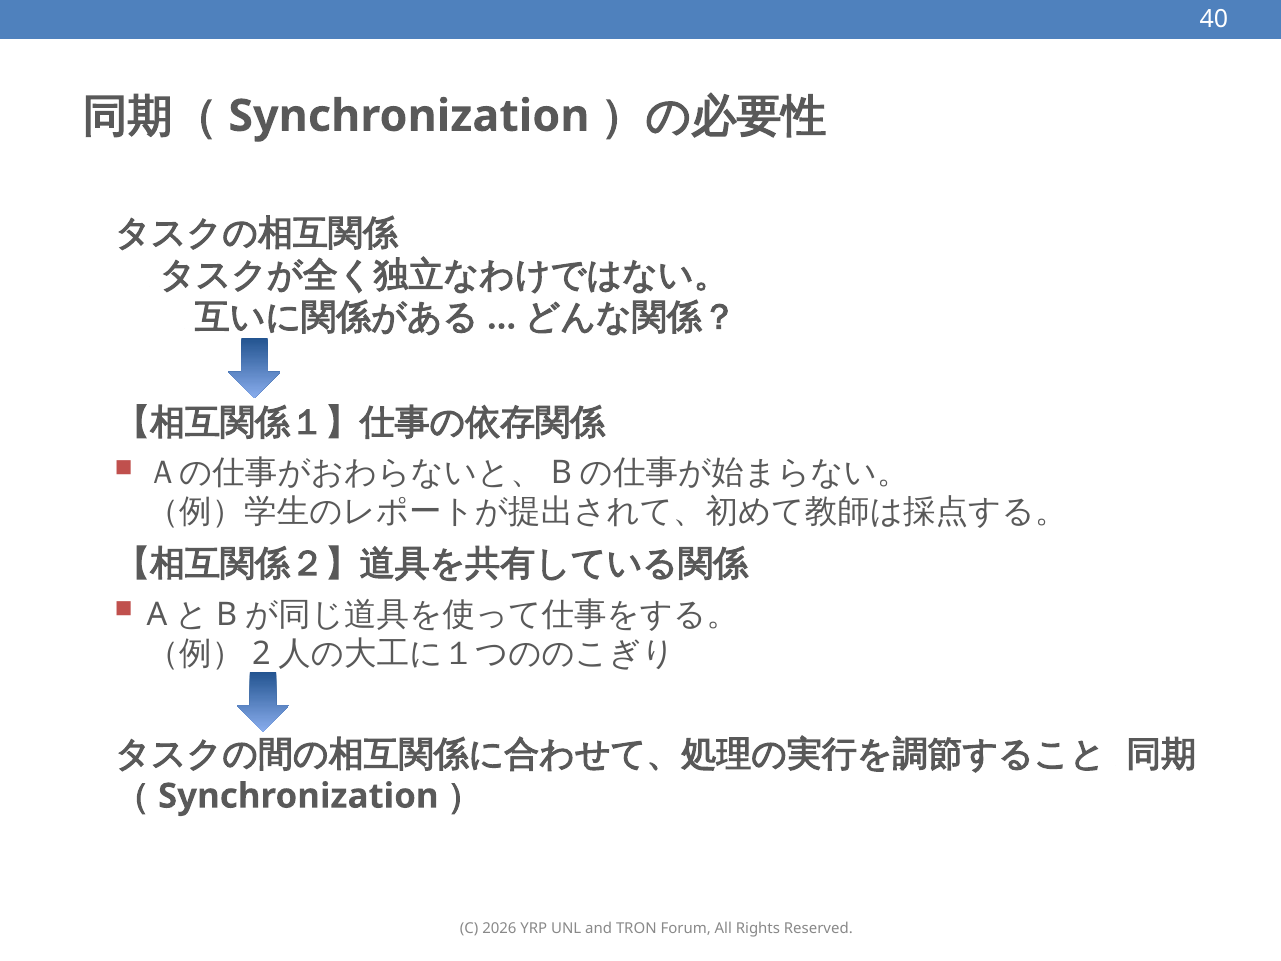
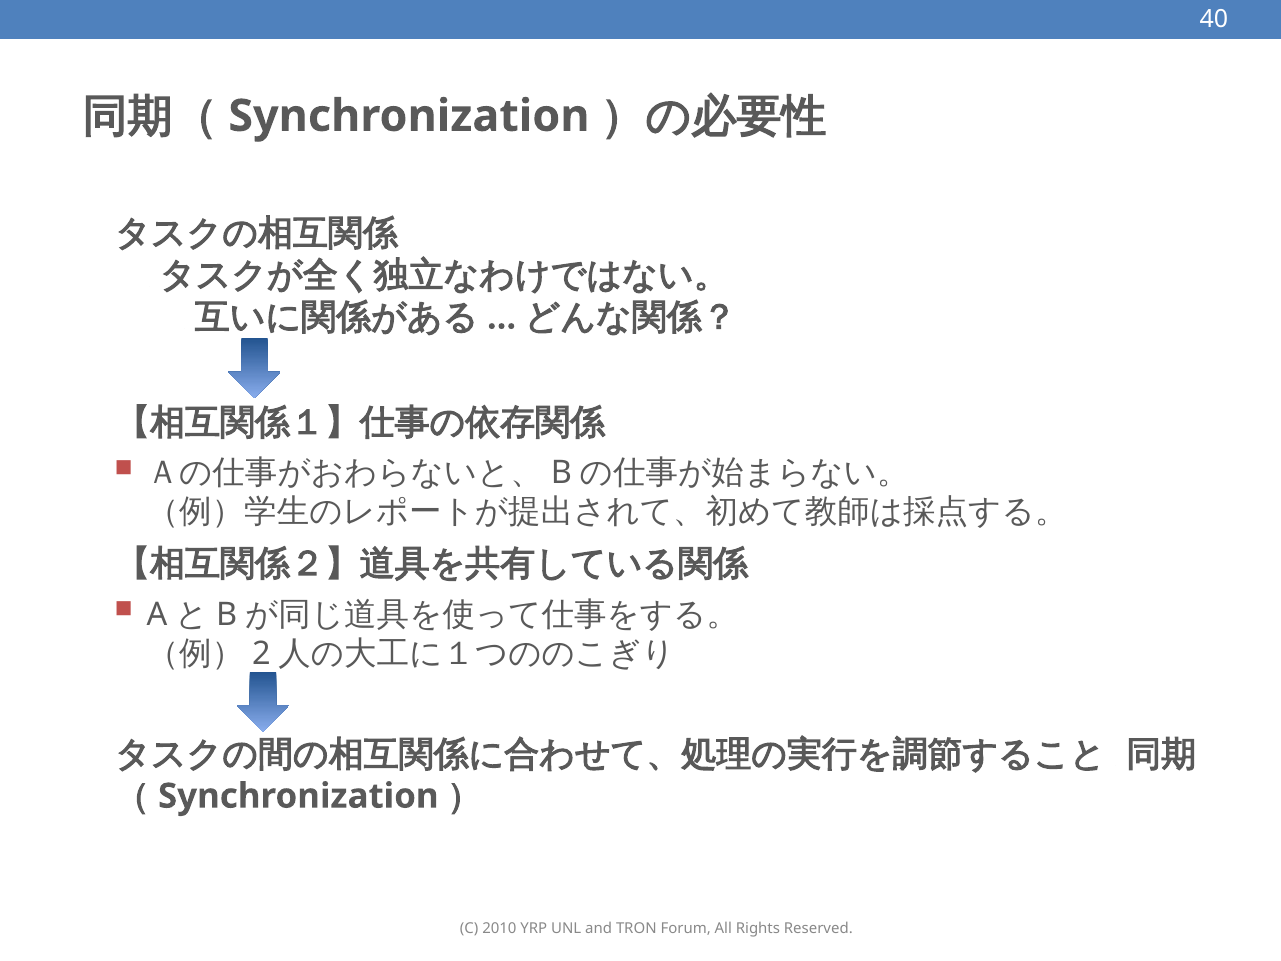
2026: 2026 -> 2010
